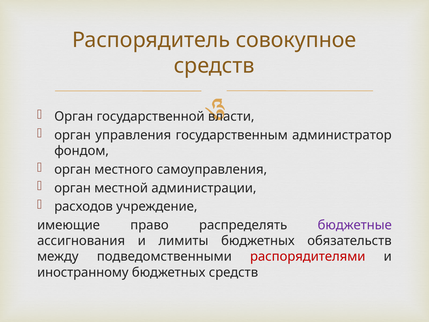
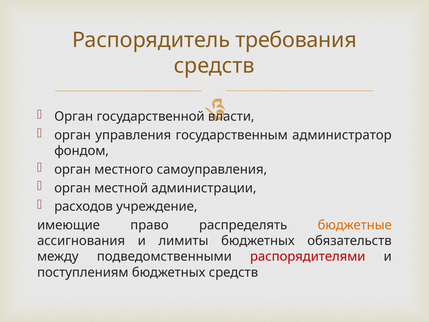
совокупное: совокупное -> требования
бюджетные colour: purple -> orange
иностранному: иностранному -> поступлениям
